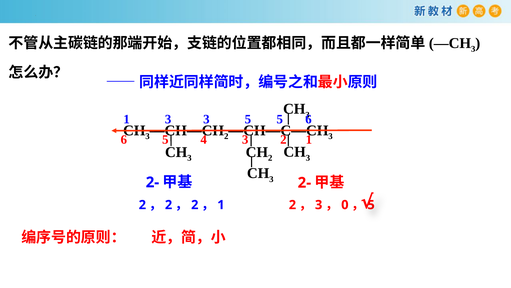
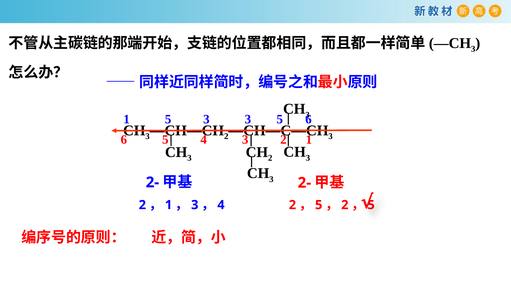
1 3: 3 -> 5
3 5: 5 -> 3
2 at (169, 205): 2 -> 1
2 at (195, 205): 2 -> 3
1 at (221, 205): 1 -> 4
3 at (319, 205): 3 -> 5
0 at (345, 205): 0 -> 2
